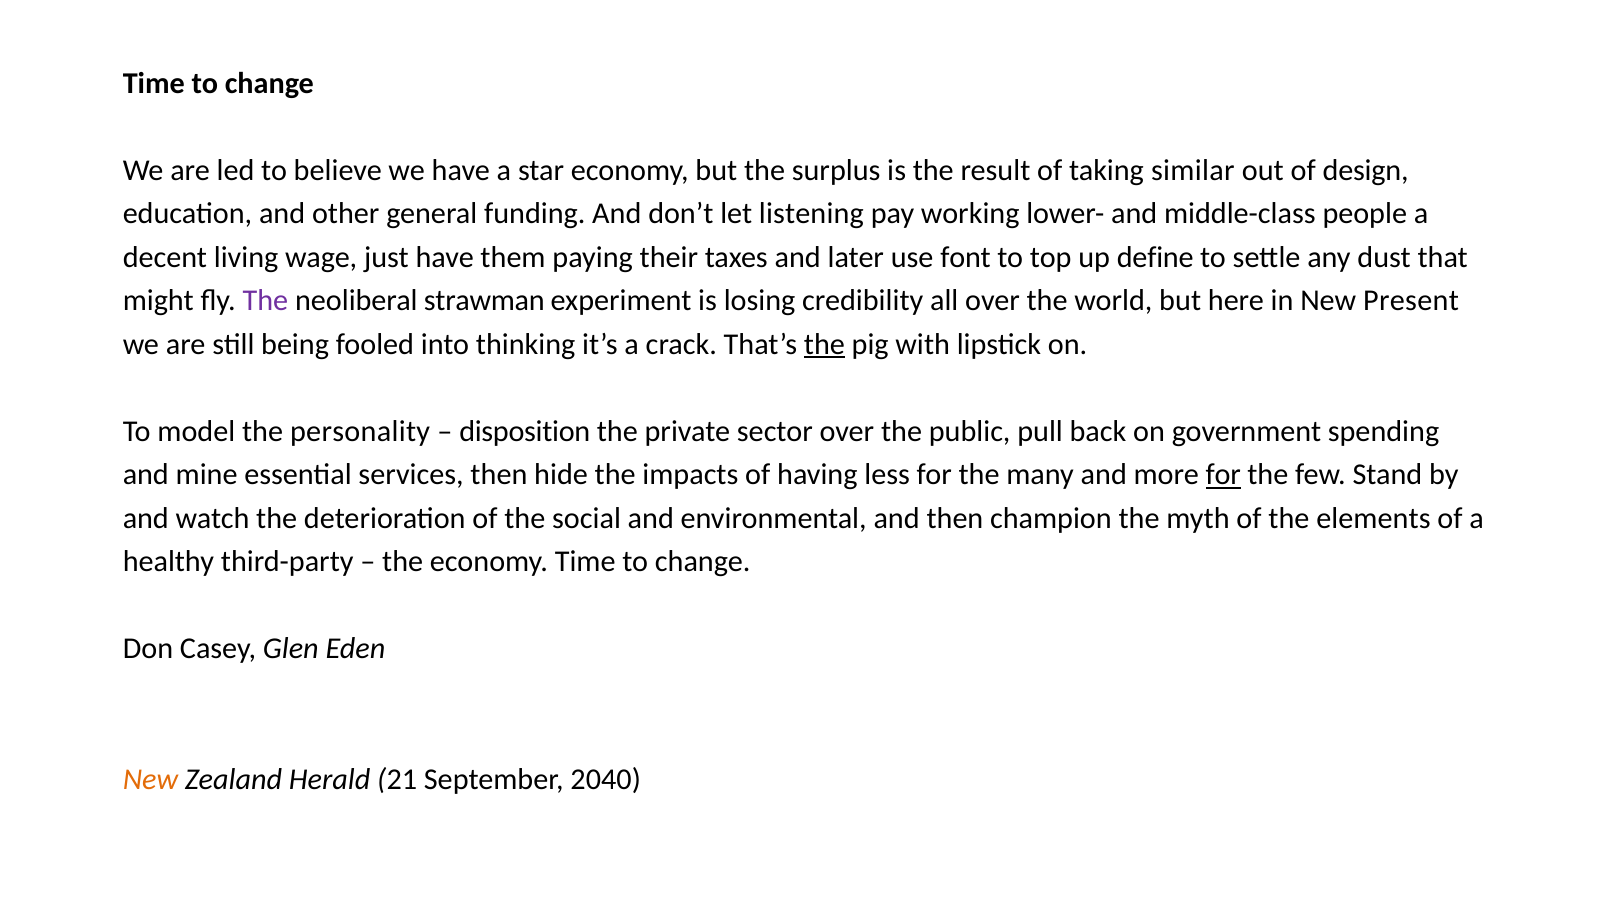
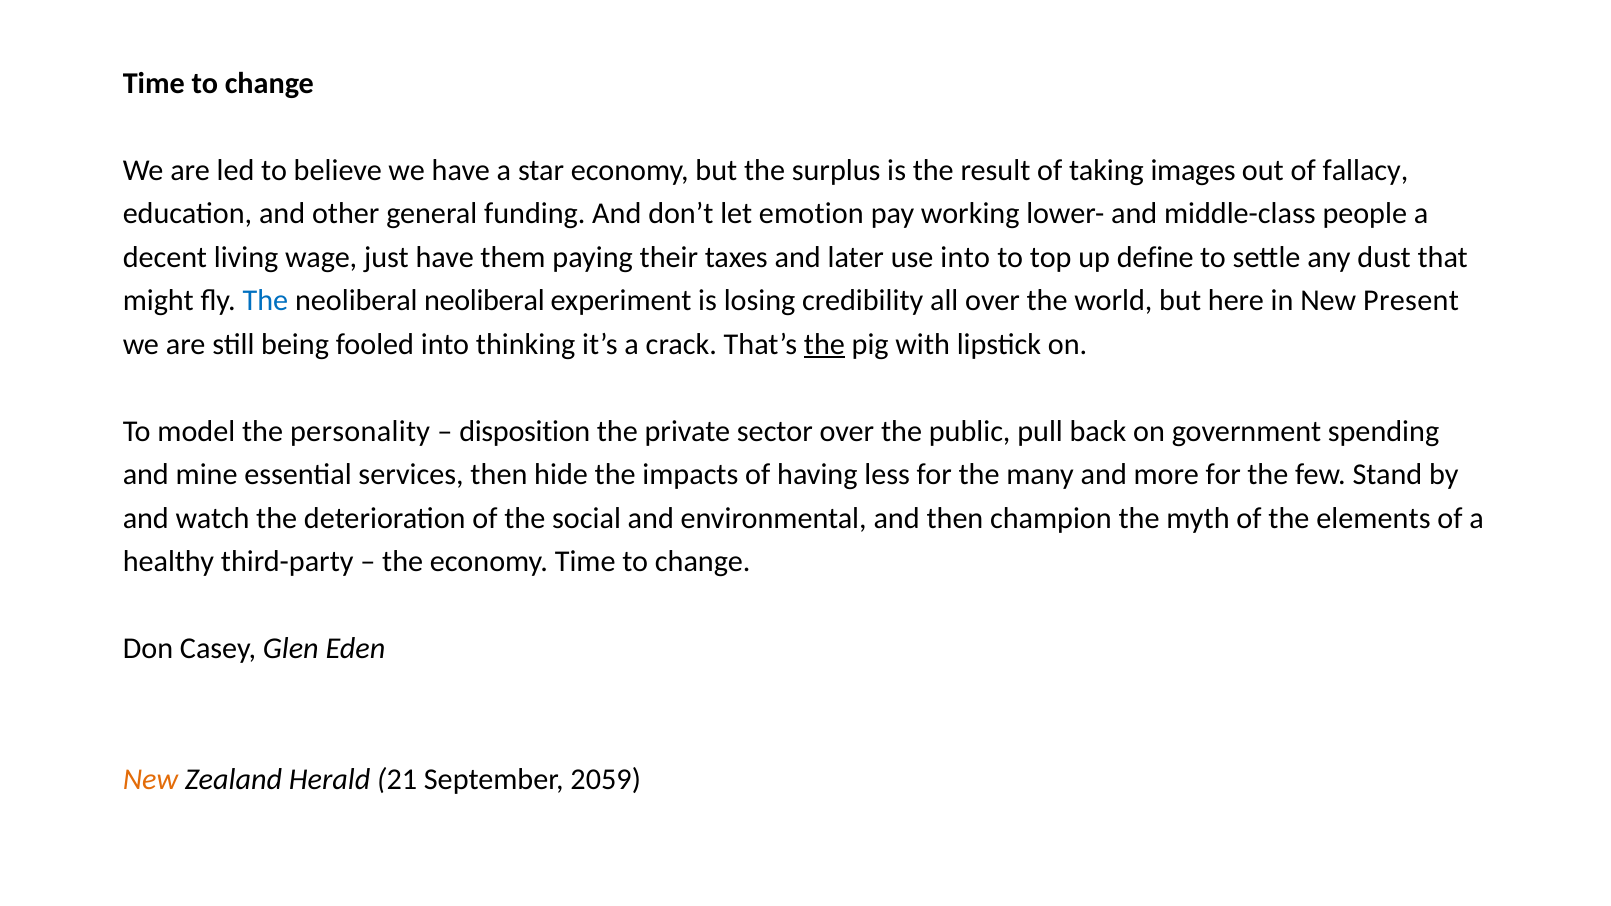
similar: similar -> images
design: design -> fallacy
listening: listening -> emotion
use font: font -> into
The at (265, 301) colour: purple -> blue
neoliberal strawman: strawman -> neoliberal
for at (1223, 475) underline: present -> none
2040: 2040 -> 2059
